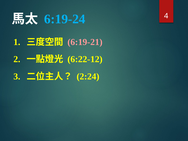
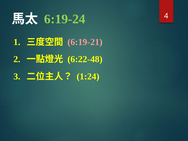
6:19-24 colour: light blue -> light green
6:22-12: 6:22-12 -> 6:22-48
2:24: 2:24 -> 1:24
